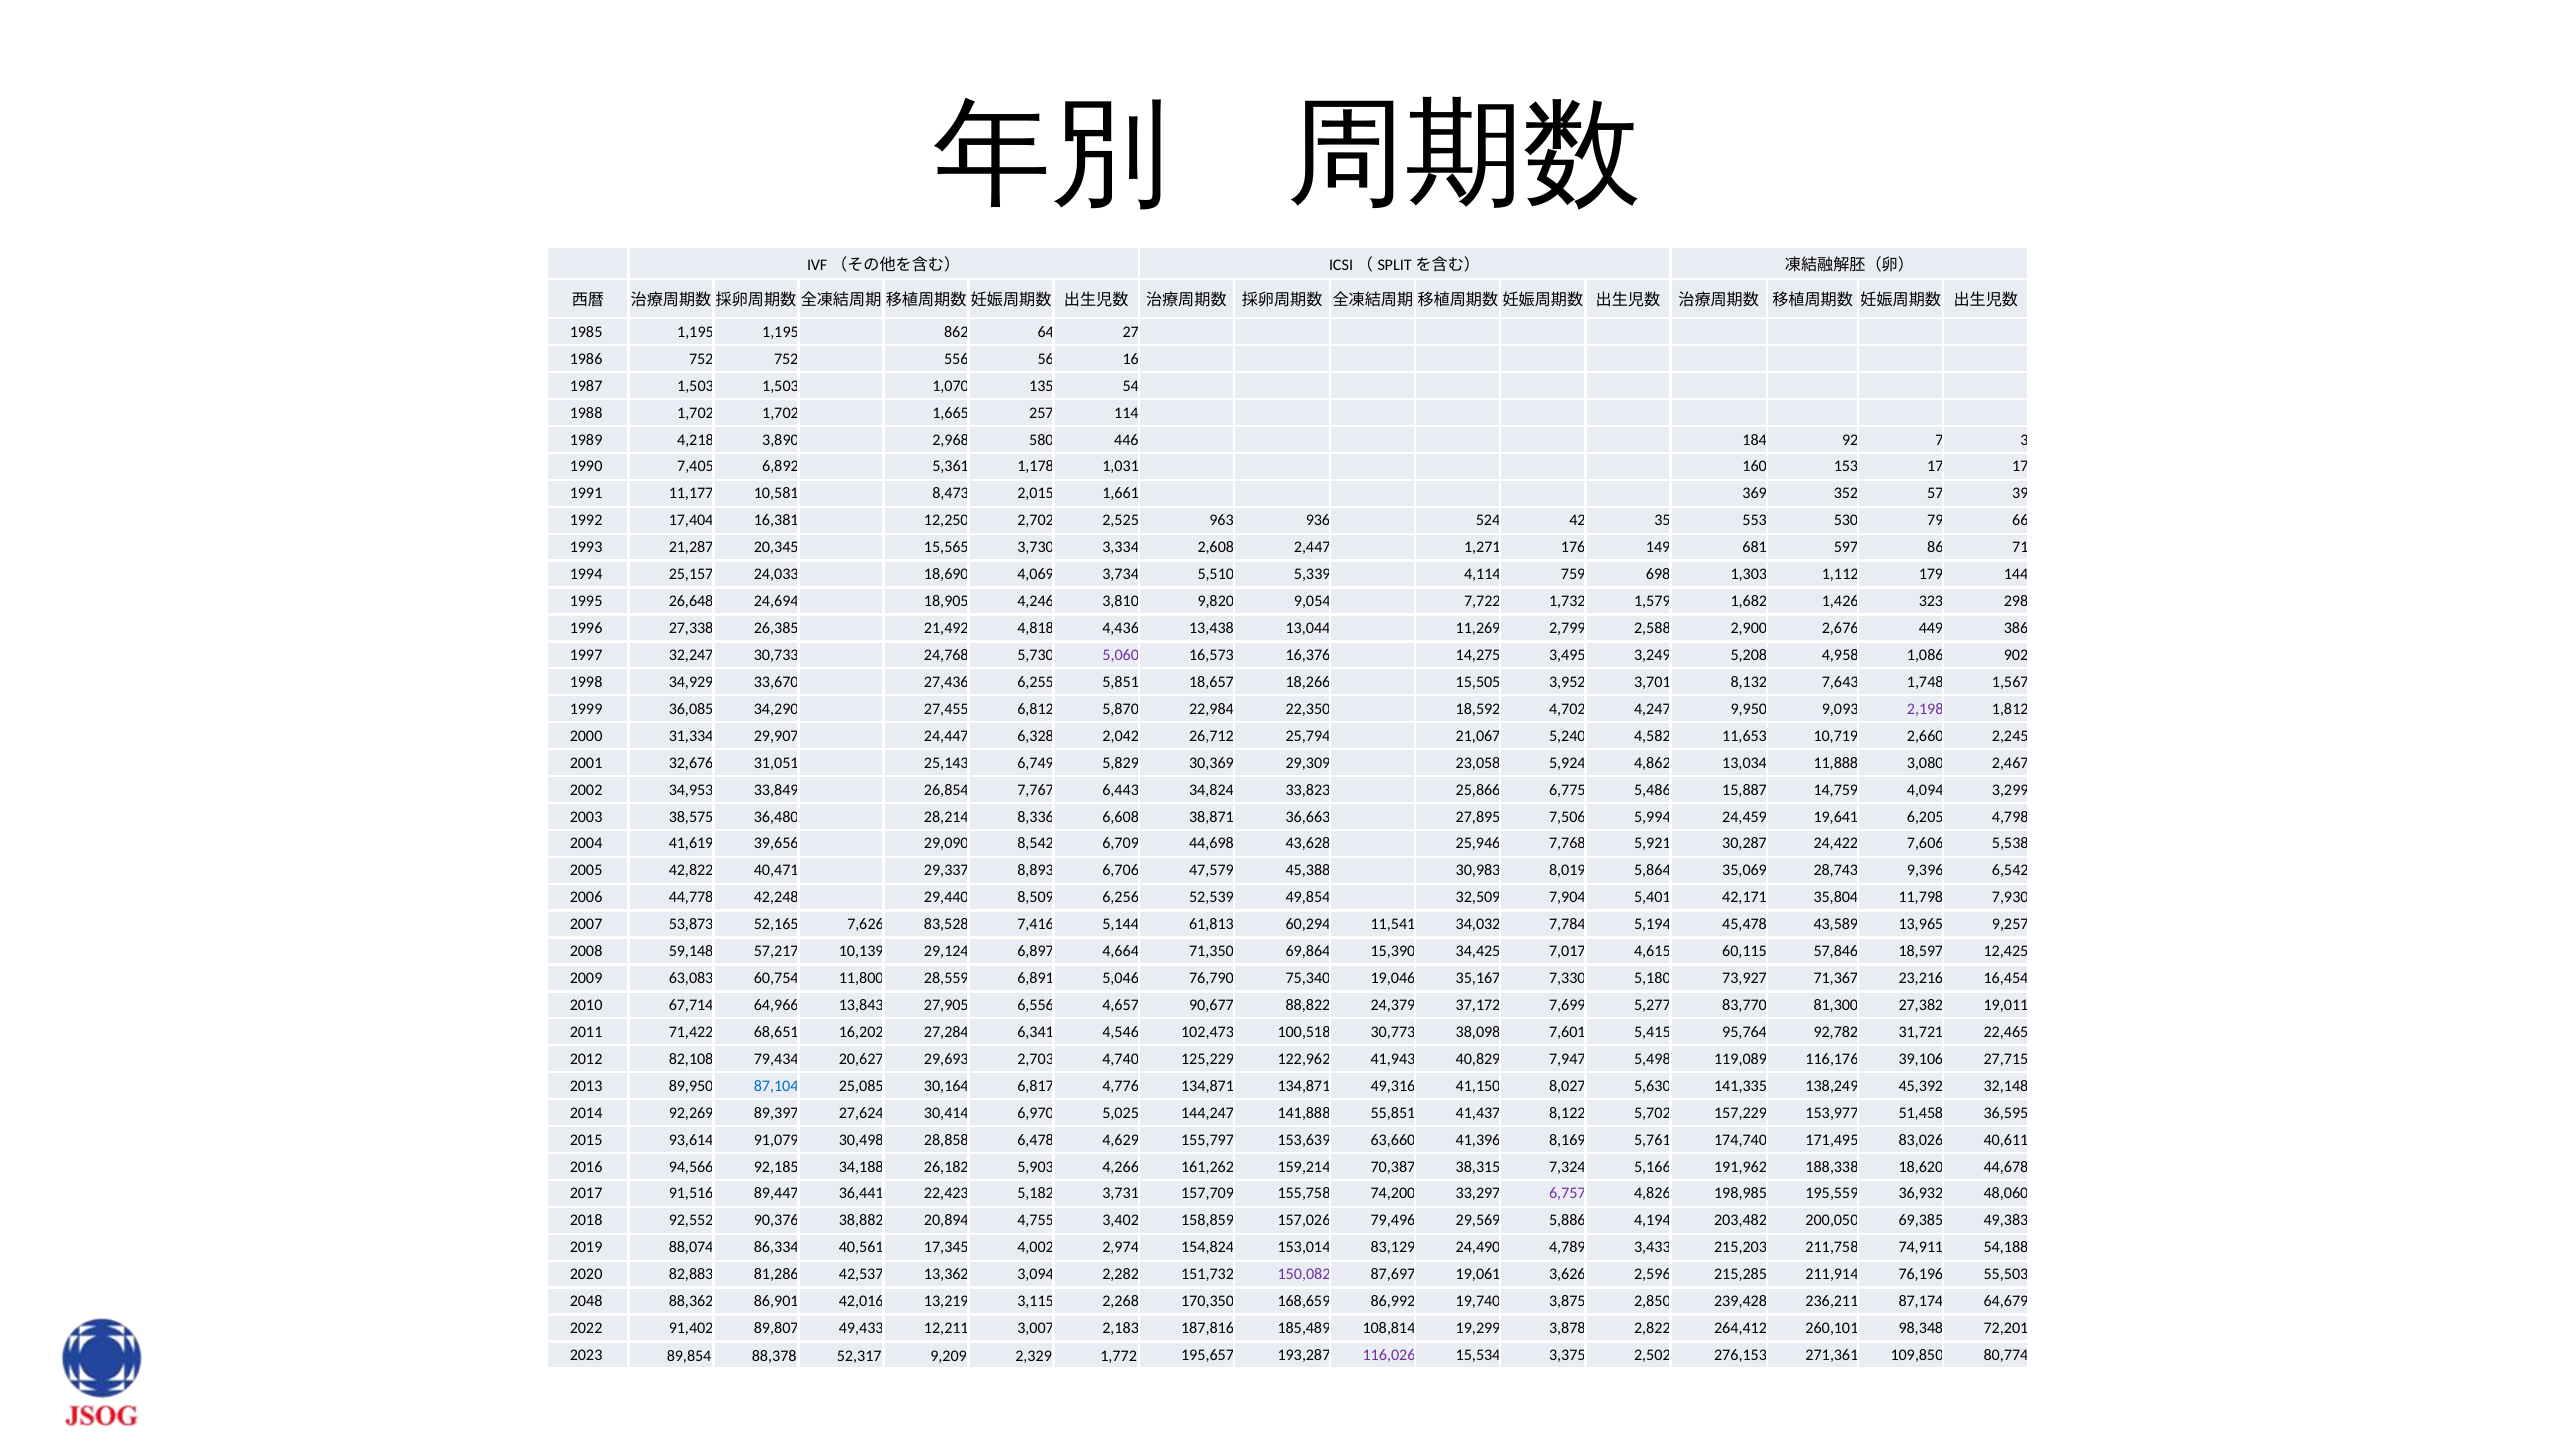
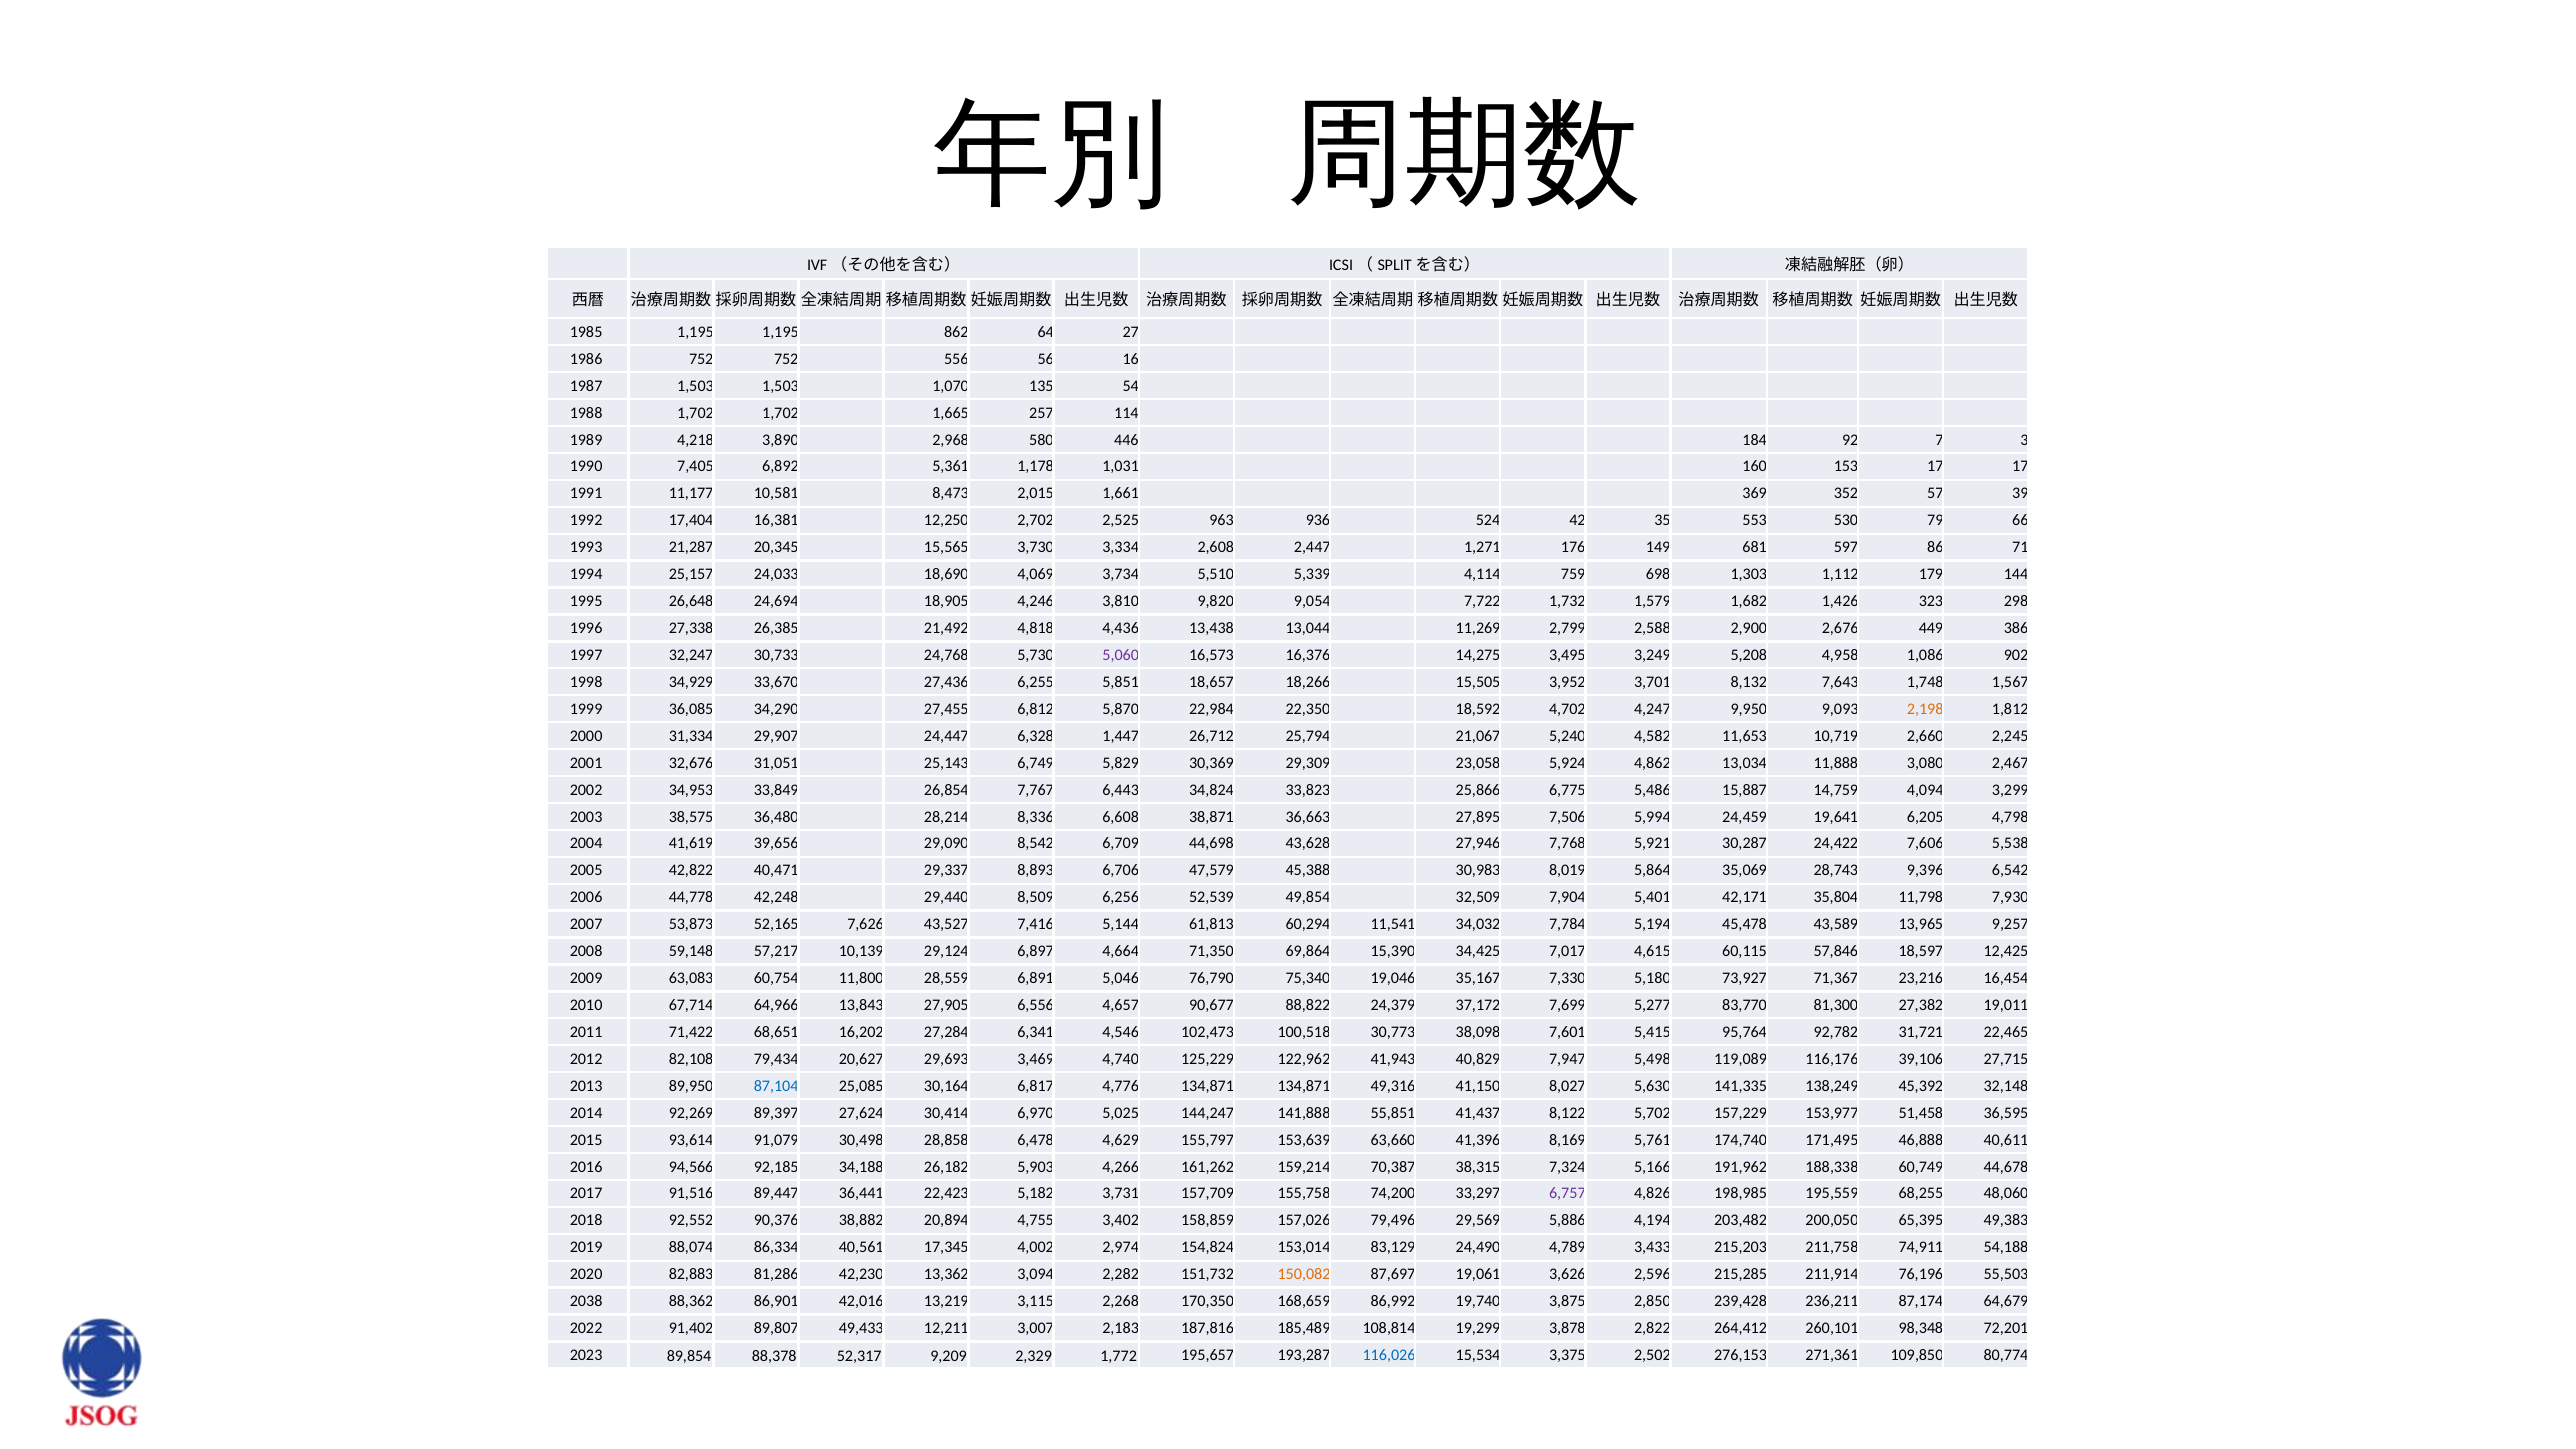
2,198 colour: purple -> orange
2,042: 2,042 -> 1,447
25,946: 25,946 -> 27,946
83,528: 83,528 -> 43,527
2,703: 2,703 -> 3,469
83,026: 83,026 -> 46,888
18,620: 18,620 -> 60,749
36,932: 36,932 -> 68,255
69,385: 69,385 -> 65,395
42,537: 42,537 -> 42,230
150,082 colour: purple -> orange
2048: 2048 -> 2038
116,026 colour: purple -> blue
